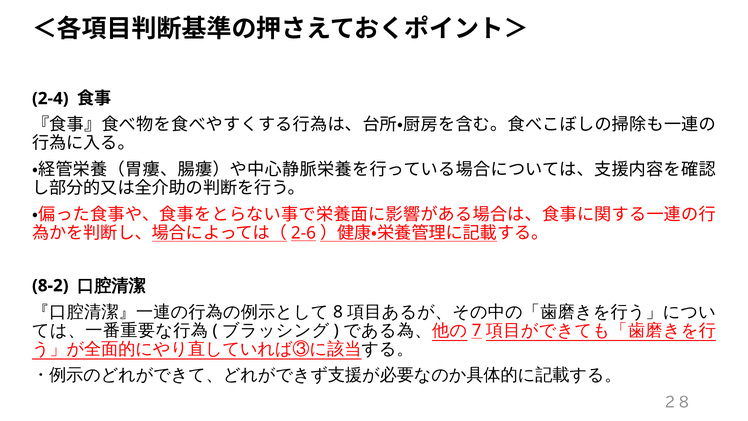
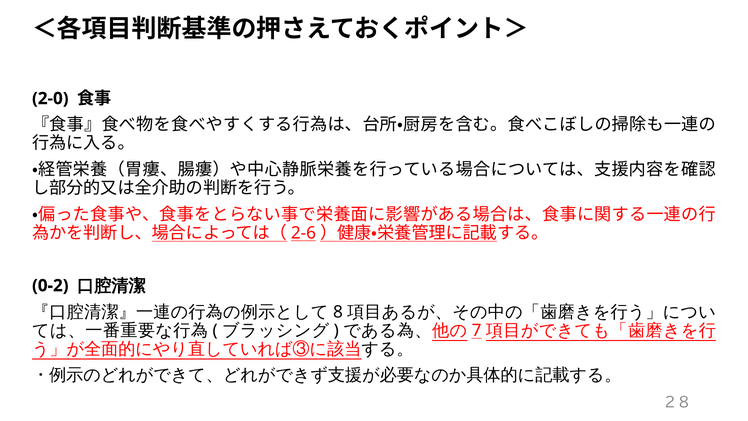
2-4: 2-4 -> 2-0
8-2: 8-2 -> 0-2
